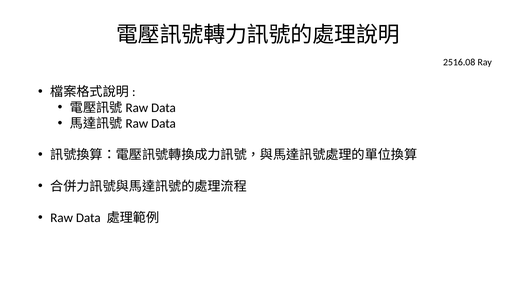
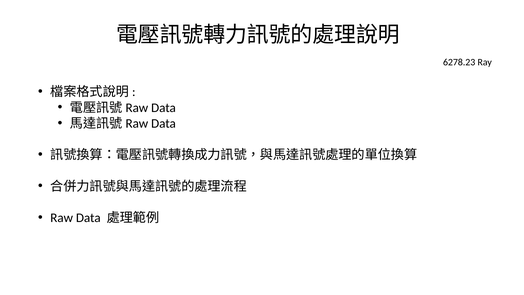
2516.08: 2516.08 -> 6278.23
